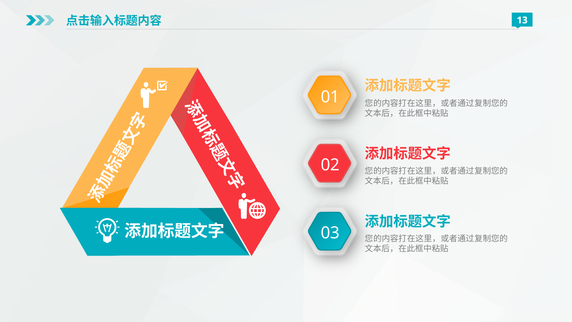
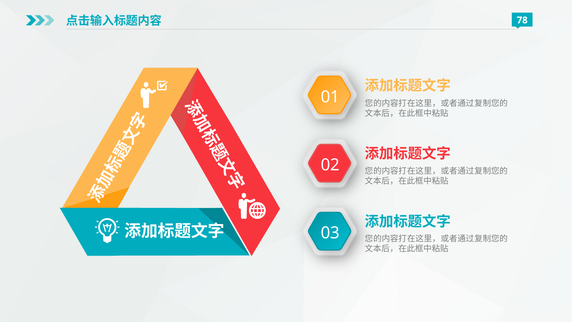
13: 13 -> 78
